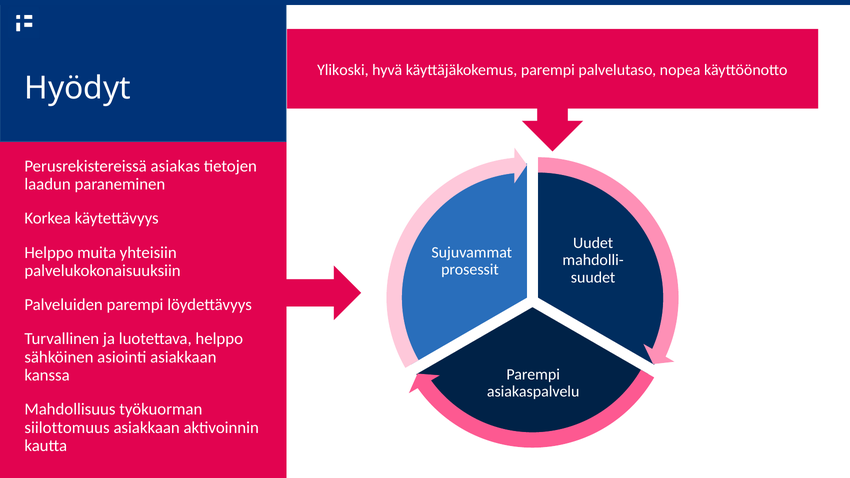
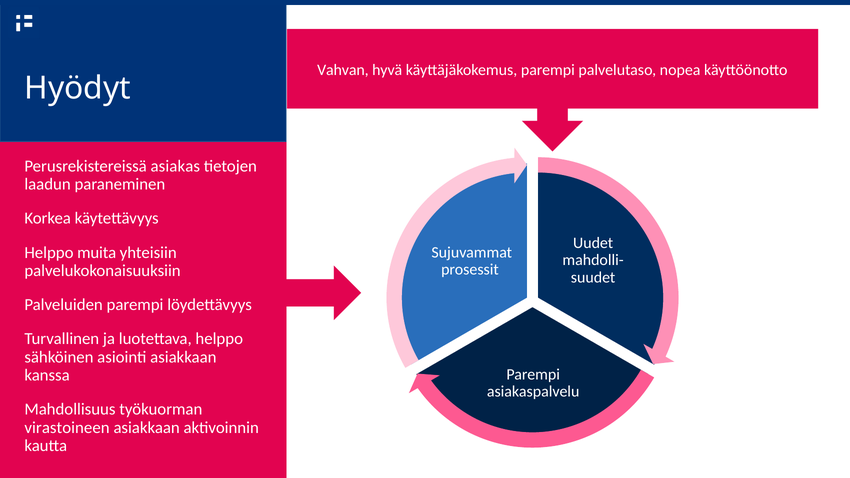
Ylikoski: Ylikoski -> Vahvan
siilottomuus: siilottomuus -> virastoineen
